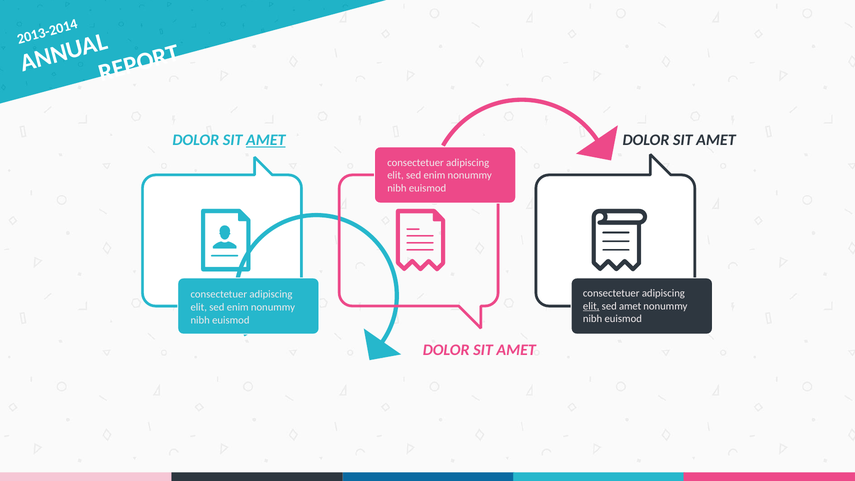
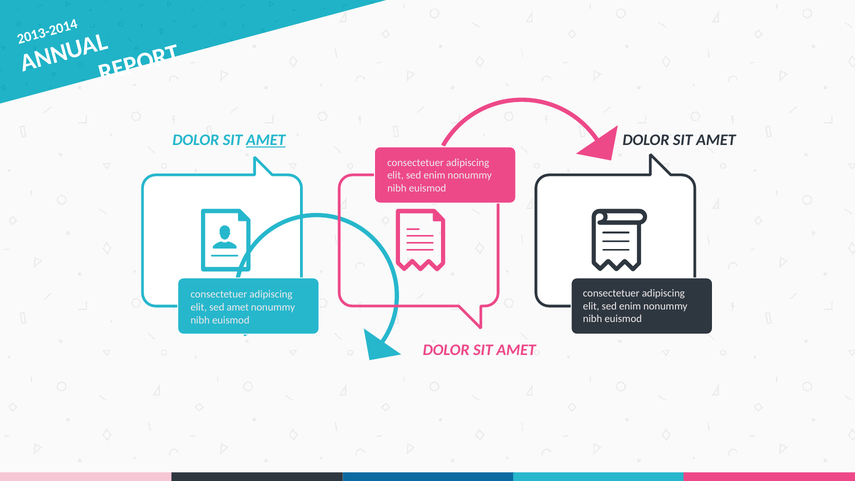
elit at (591, 306) underline: present -> none
amet at (630, 306): amet -> enim
enim at (238, 307): enim -> amet
